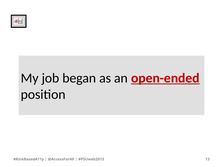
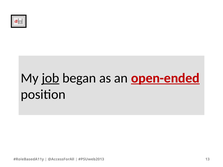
job underline: none -> present
